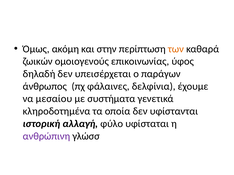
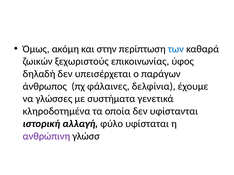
των colour: orange -> blue
ομοιογενούς: ομοιογενούς -> ξεχωριστούς
μεσαίου: μεσαίου -> γλώσσες
